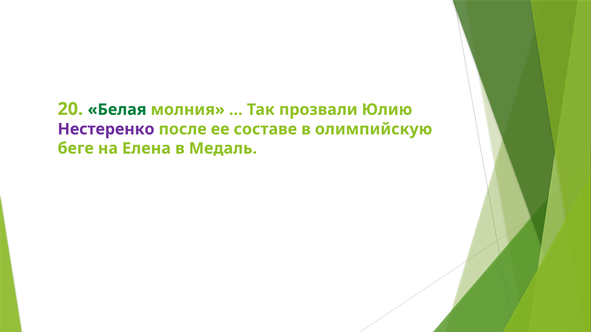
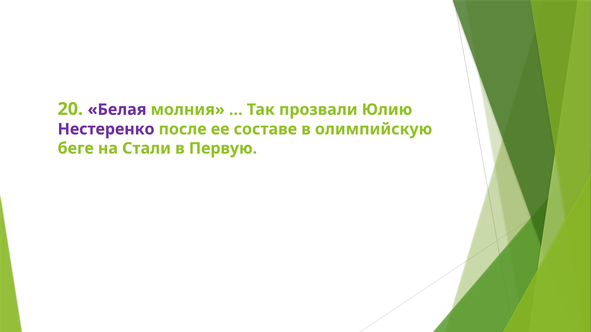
Белая colour: green -> purple
Елена: Елена -> Стали
Медаль: Медаль -> Первую
